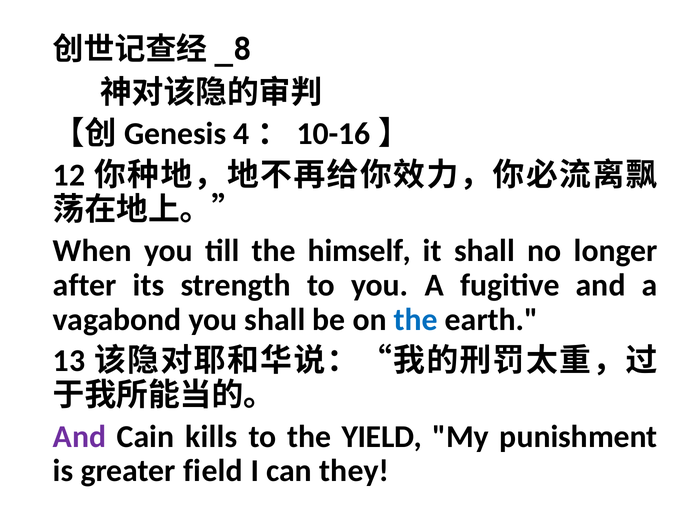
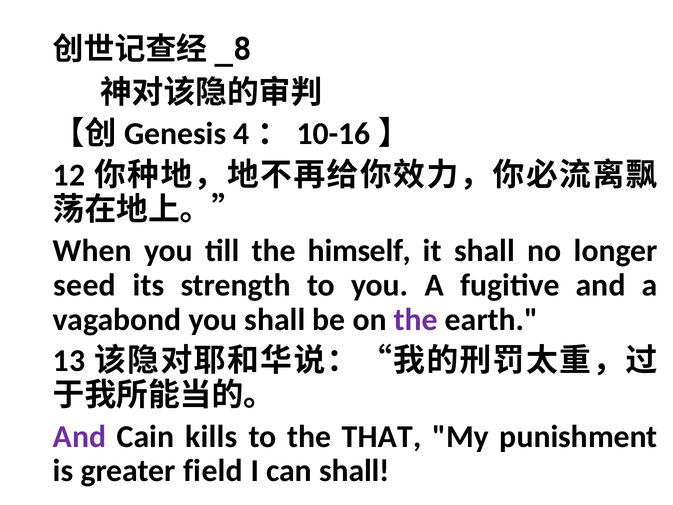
after: after -> seed
the at (416, 319) colour: blue -> purple
YIELD: YIELD -> THAT
can they: they -> shall
